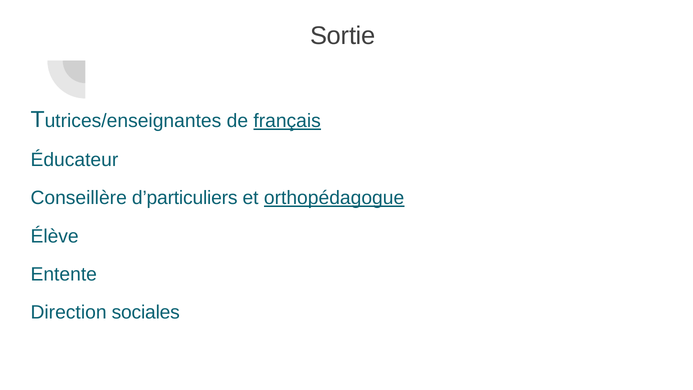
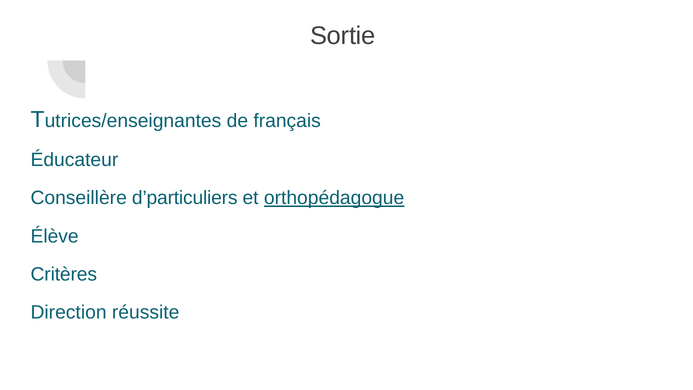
français underline: present -> none
Entente: Entente -> Critères
sociales: sociales -> réussite
